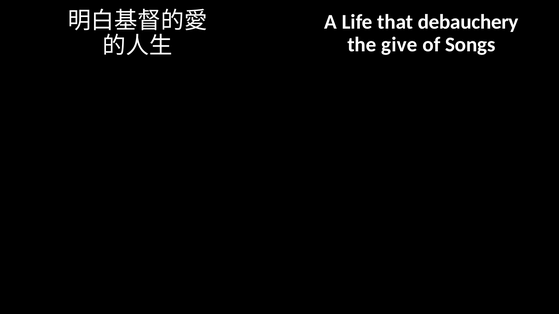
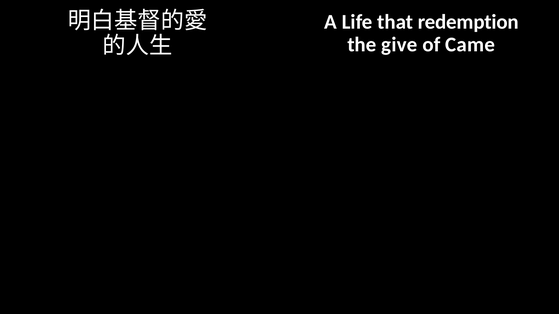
debauchery: debauchery -> redemption
Songs: Songs -> Came
